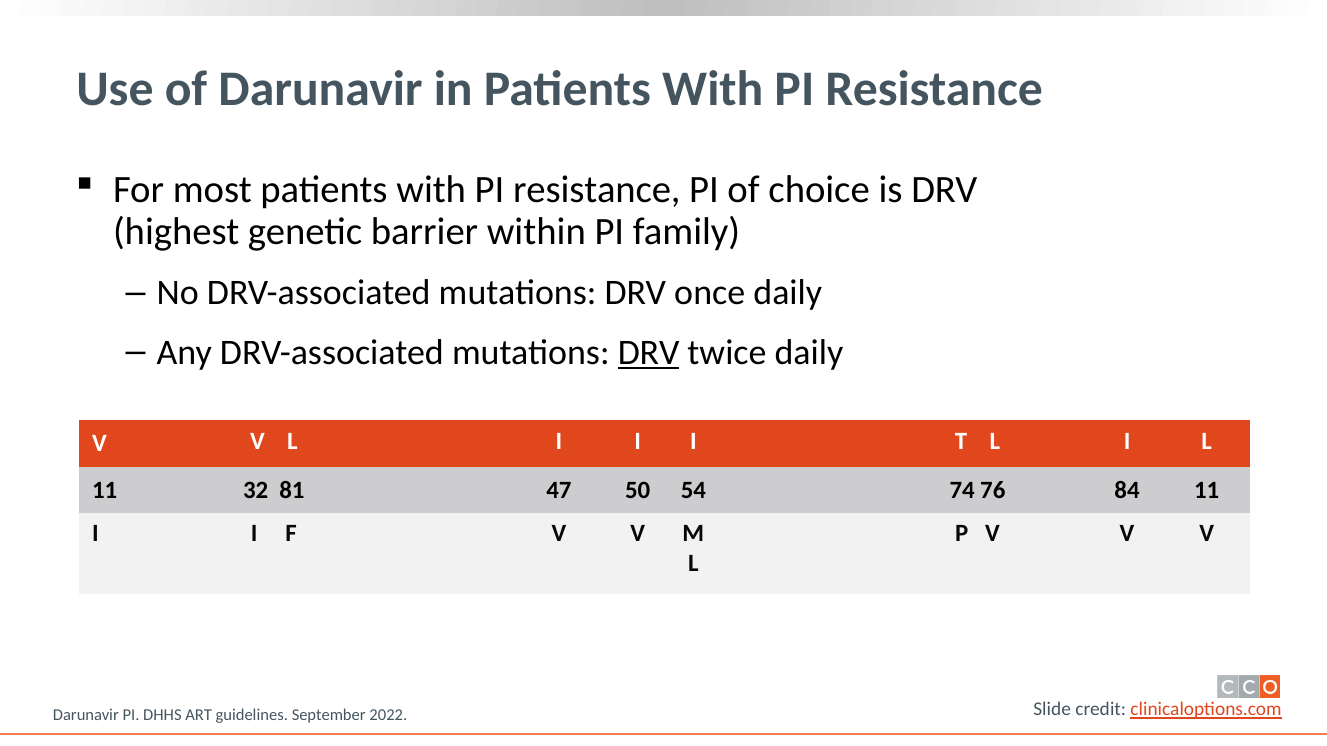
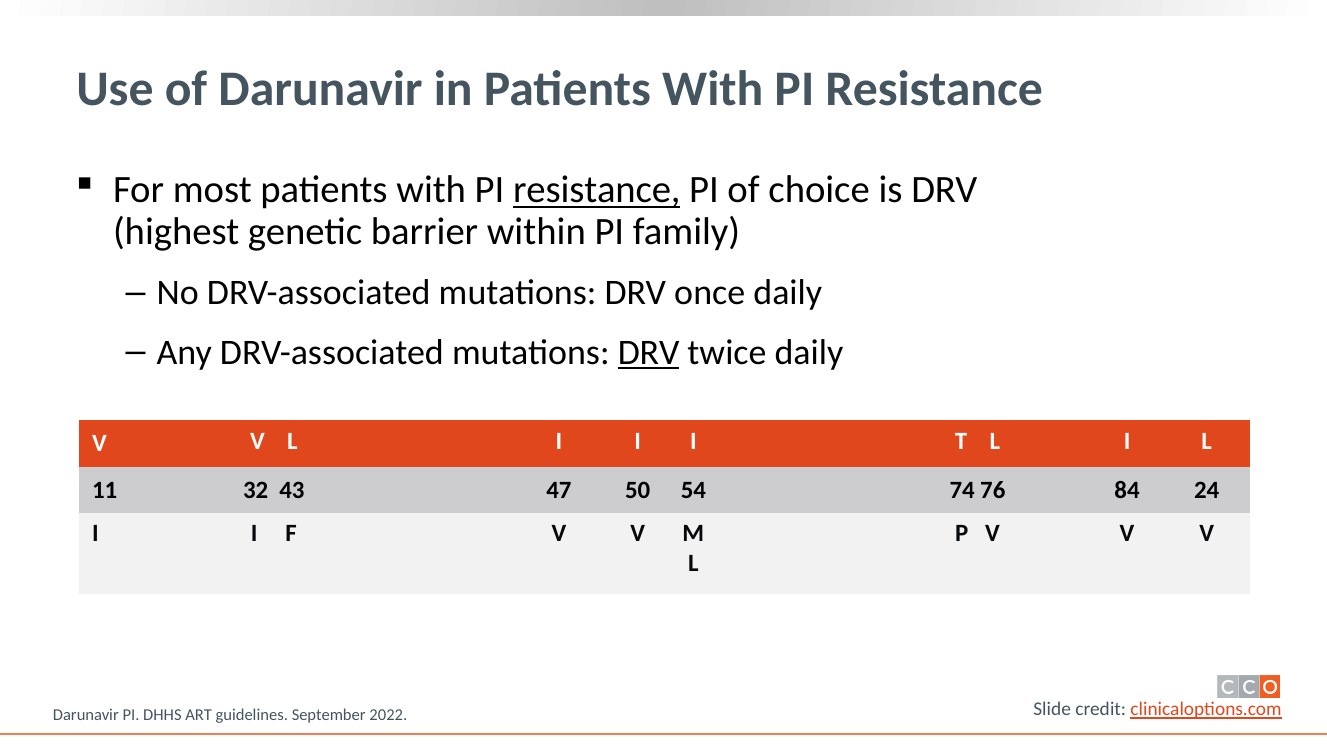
resistance at (597, 190) underline: none -> present
81: 81 -> 43
84 11: 11 -> 24
